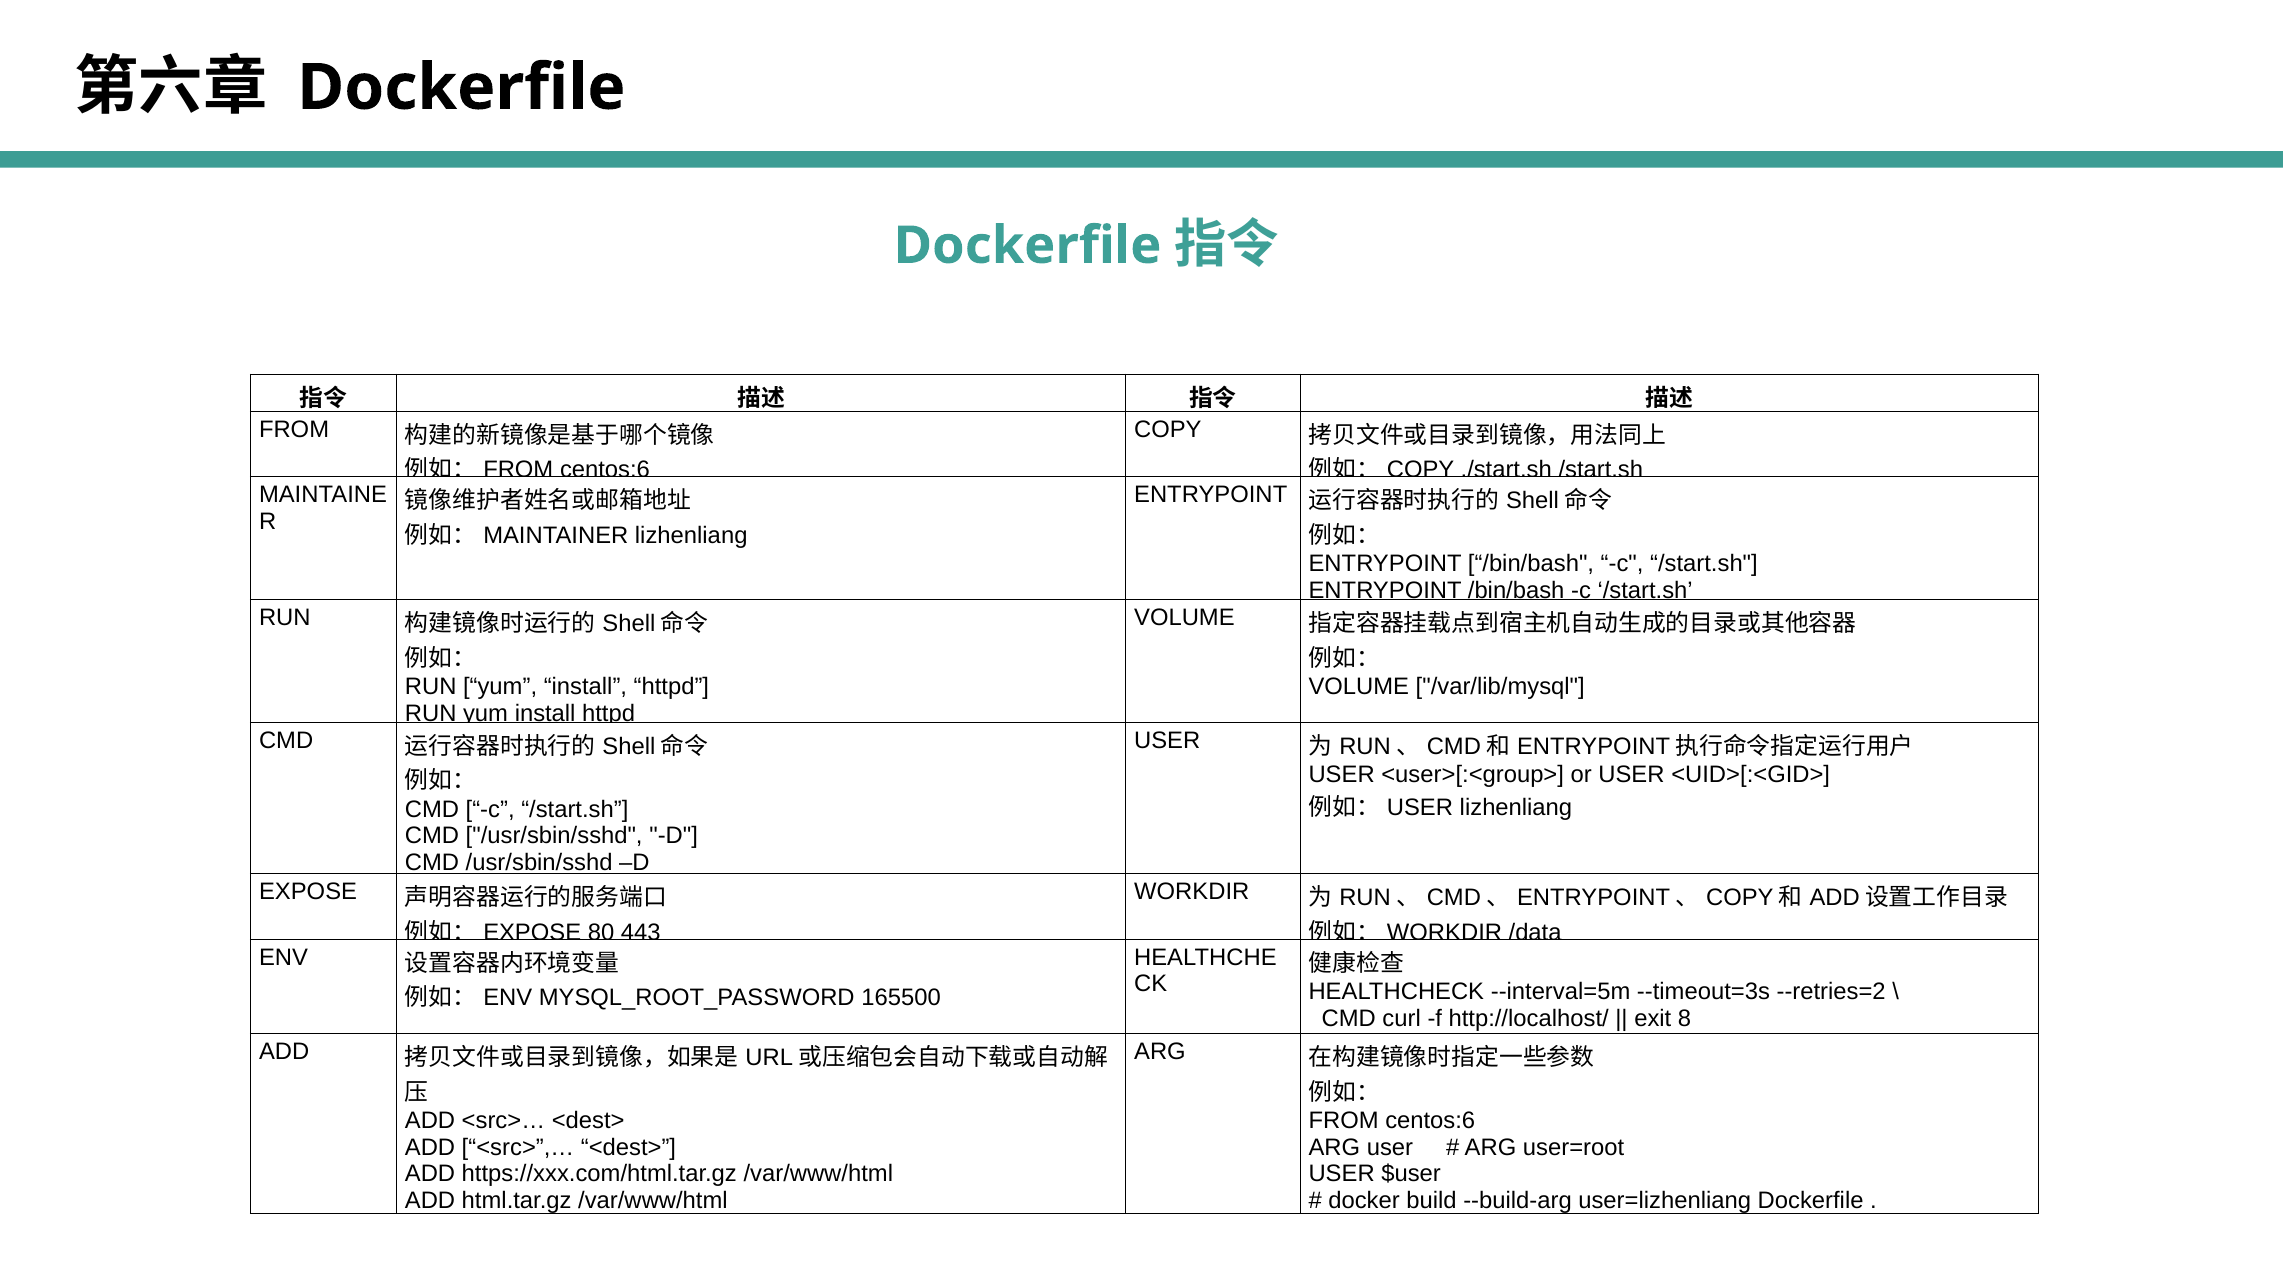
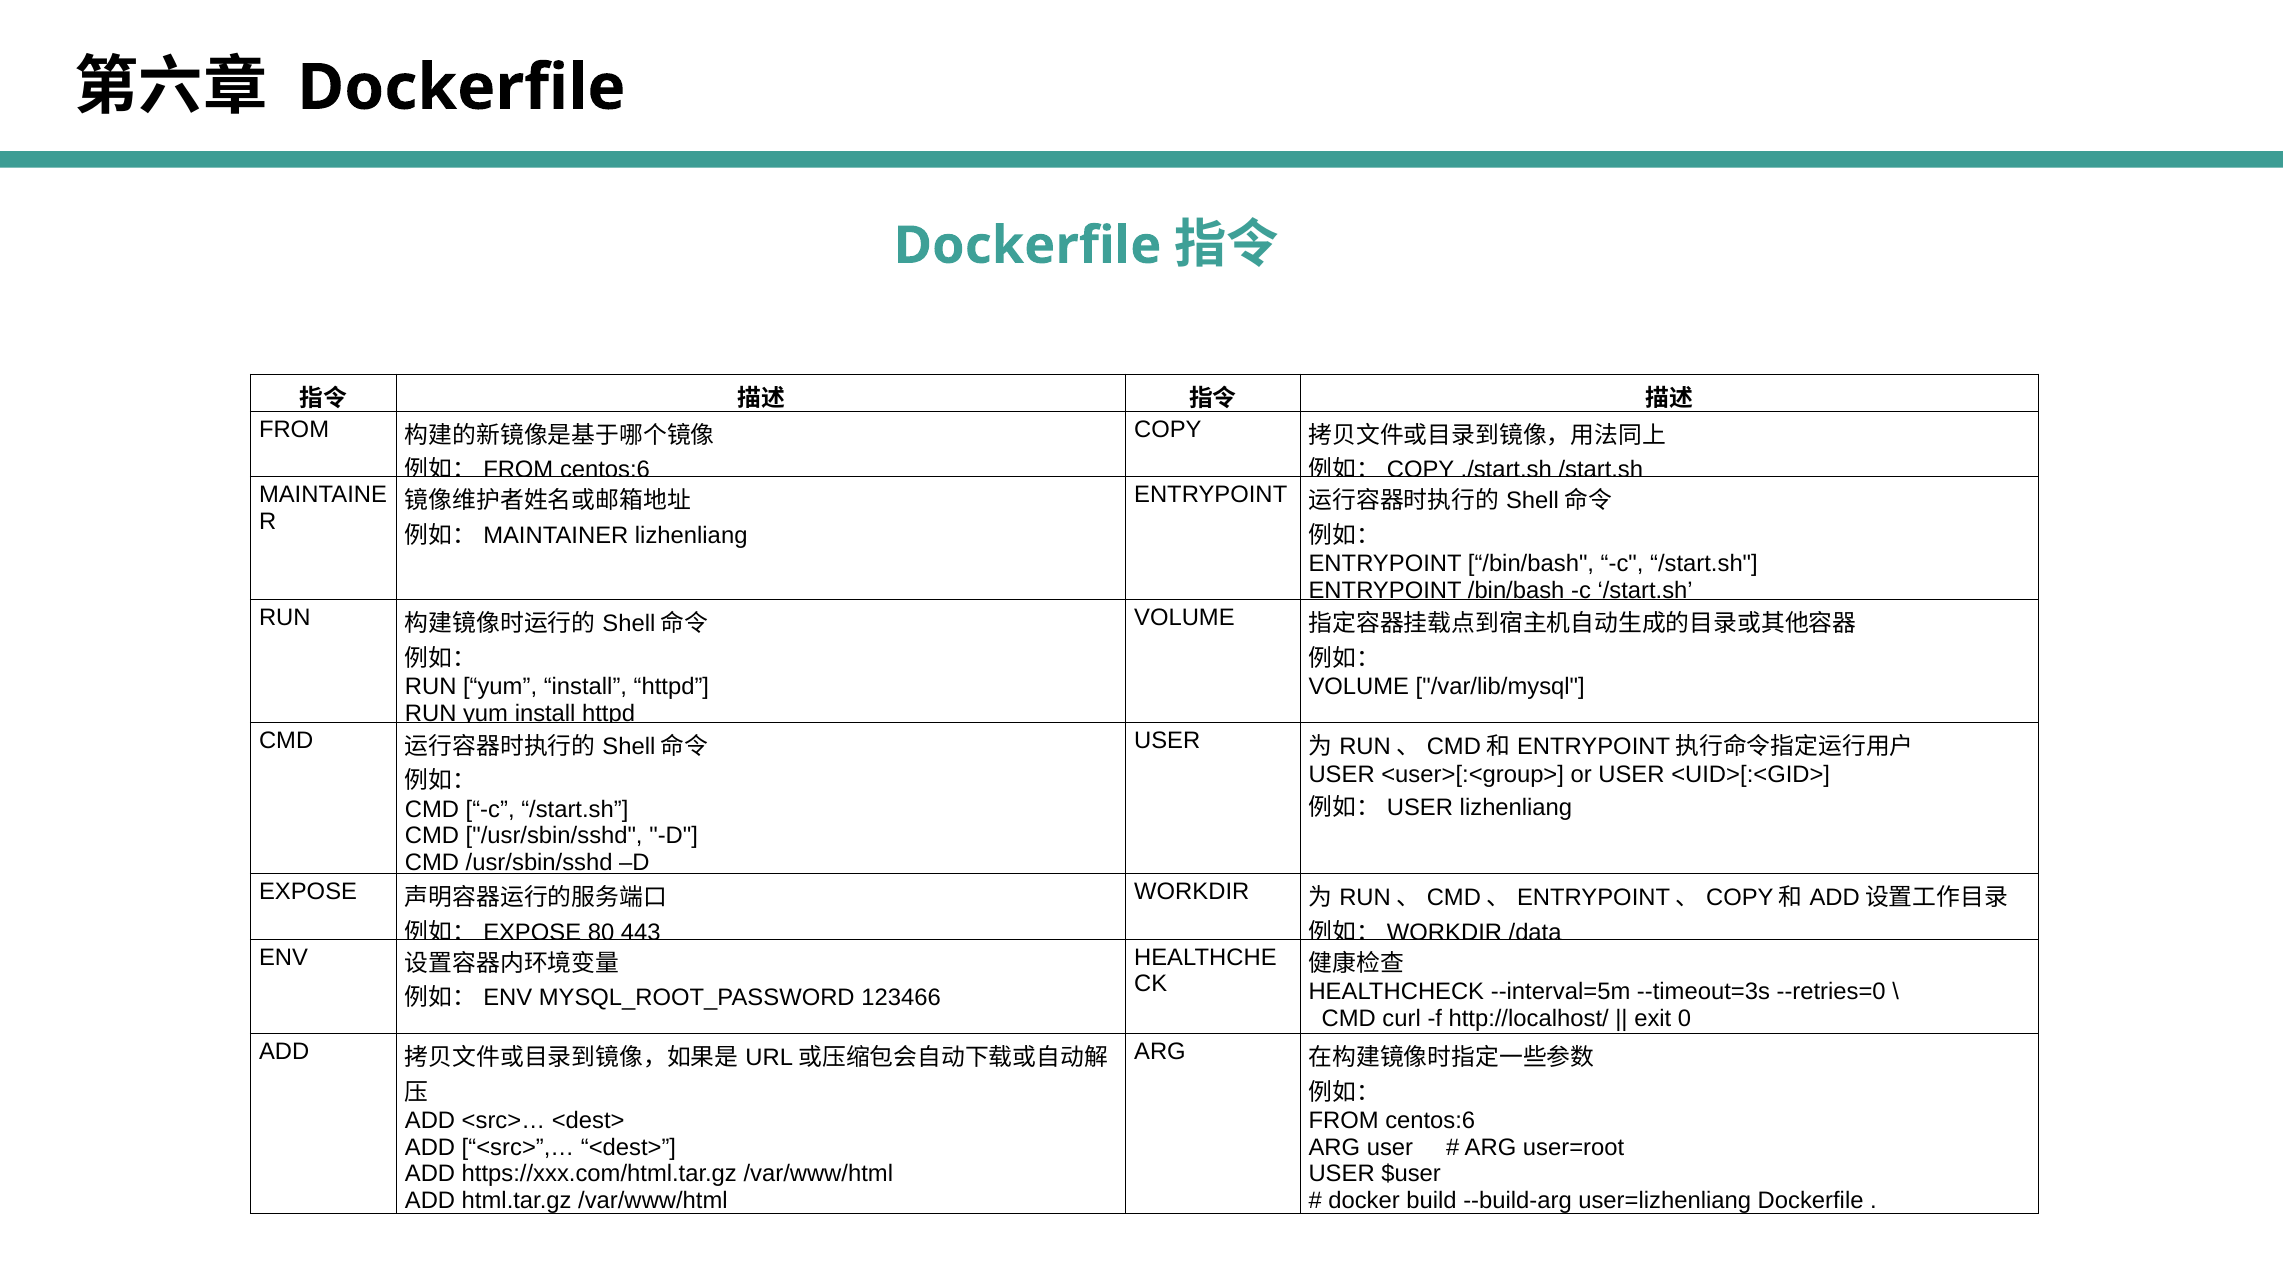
--retries=2: --retries=2 -> --retries=0
165500: 165500 -> 123466
8: 8 -> 0
